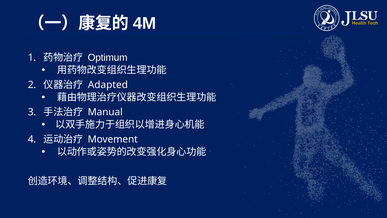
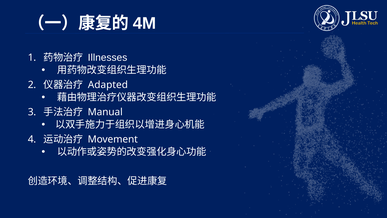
Optimum: Optimum -> Illnesses
